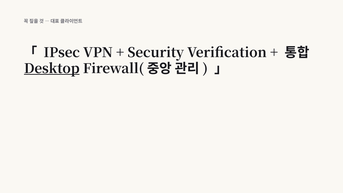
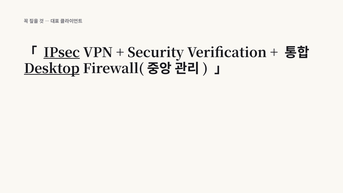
IPsec underline: none -> present
